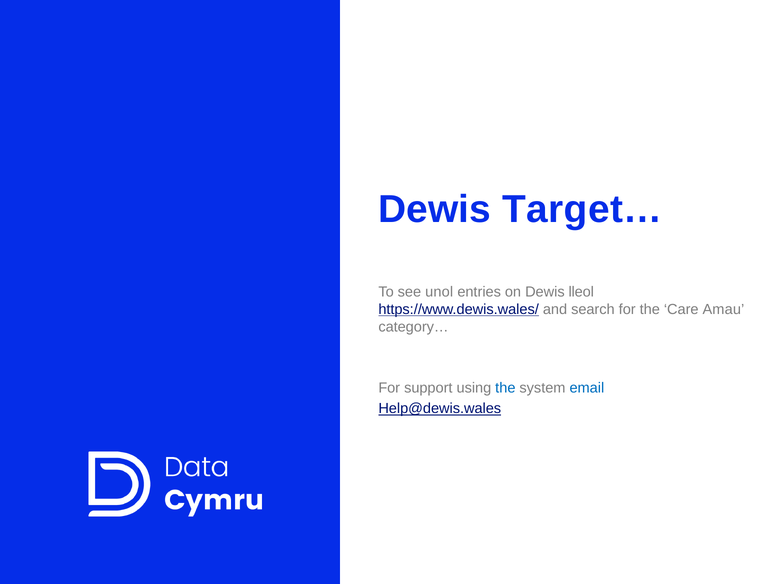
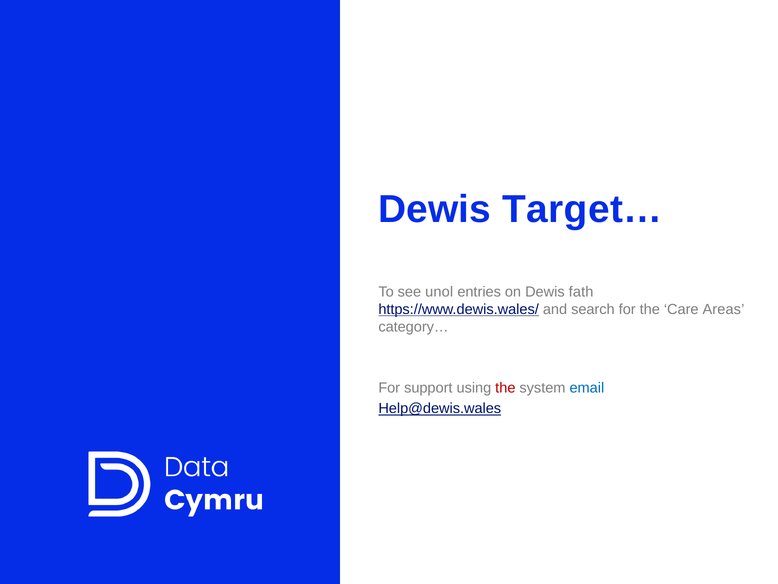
lleol: lleol -> fath
Amau: Amau -> Areas
the at (505, 388) colour: blue -> red
